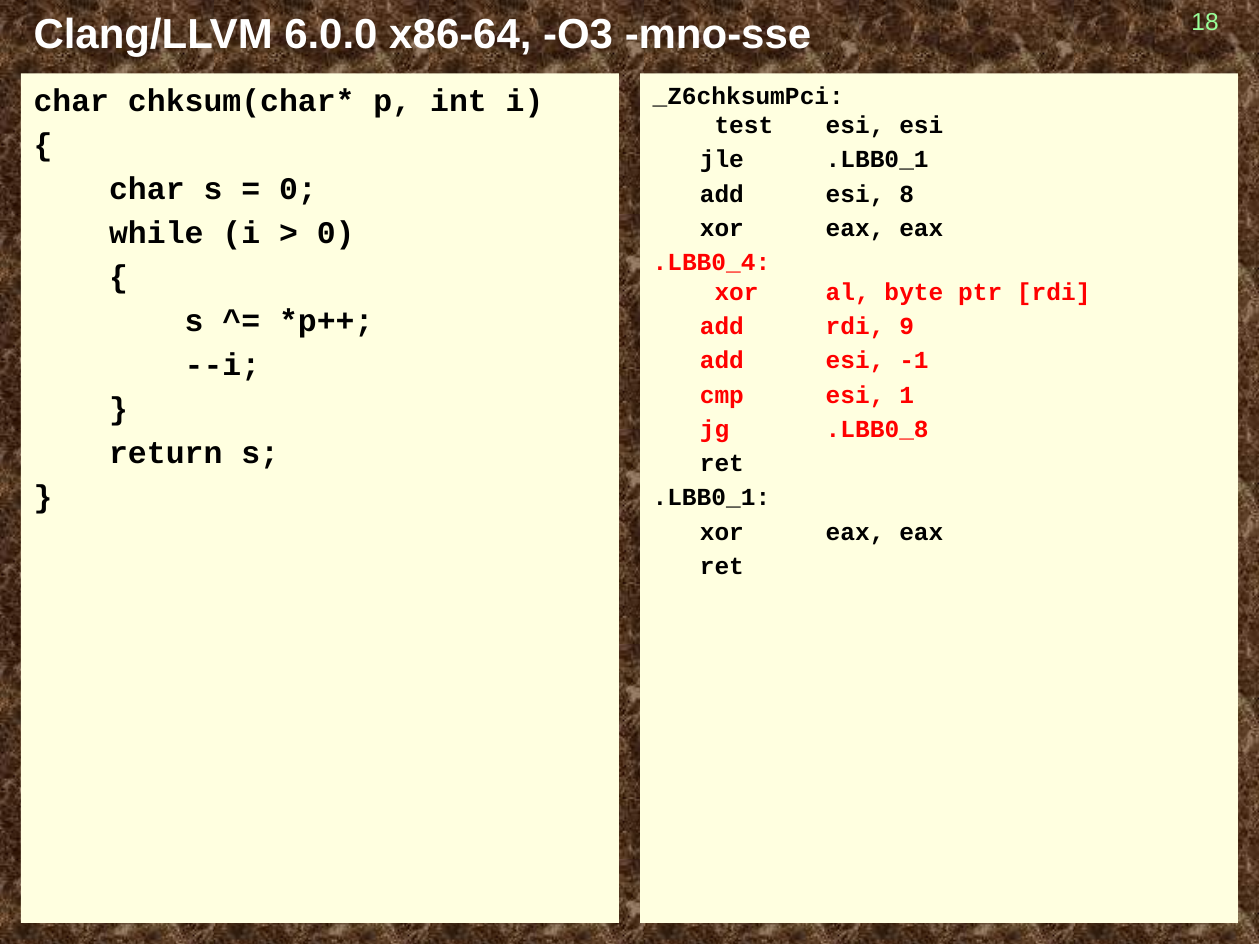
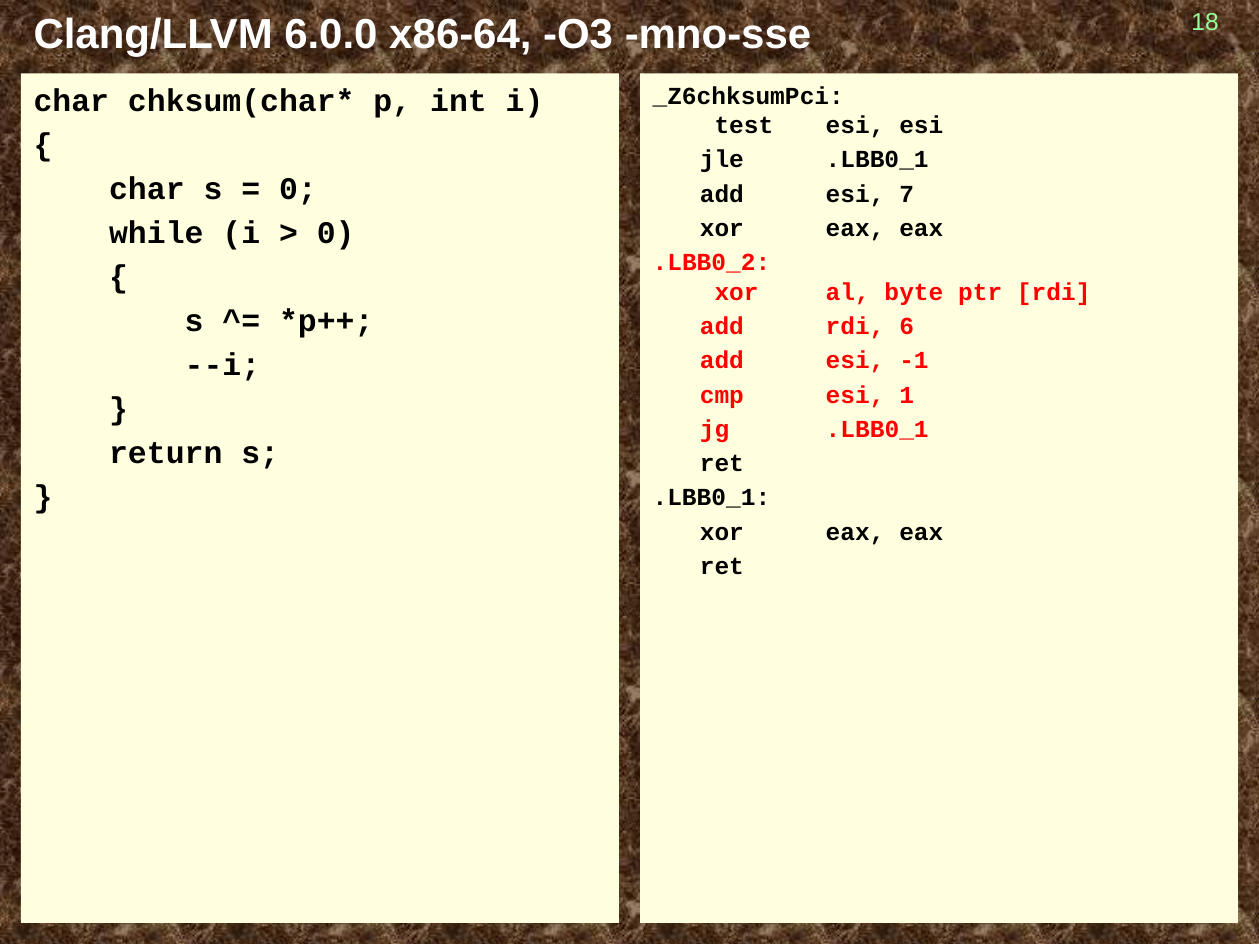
8: 8 -> 7
.LBB0_4: .LBB0_4 -> .LBB0_2
9: 9 -> 6
jg .LBB0_8: .LBB0_8 -> .LBB0_1
